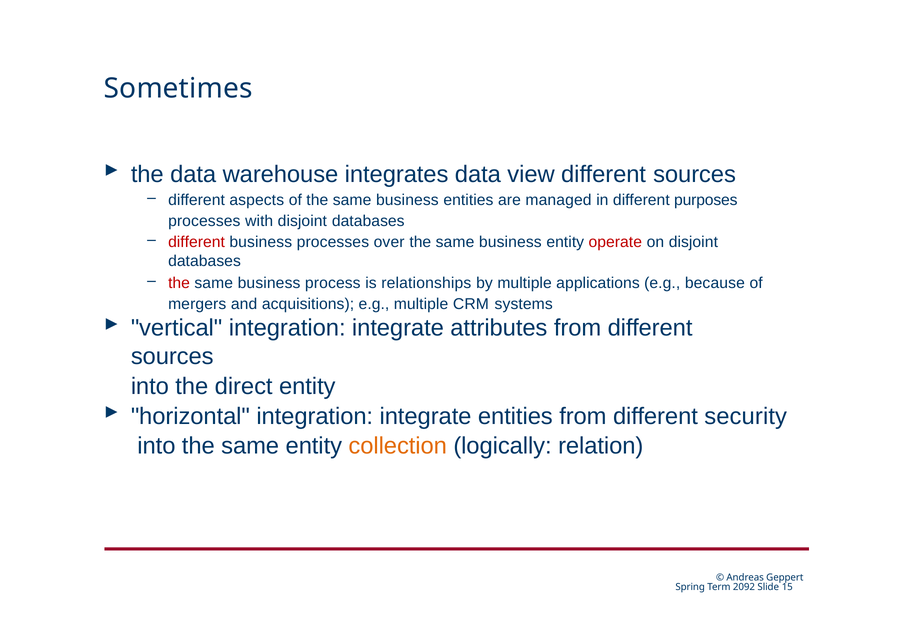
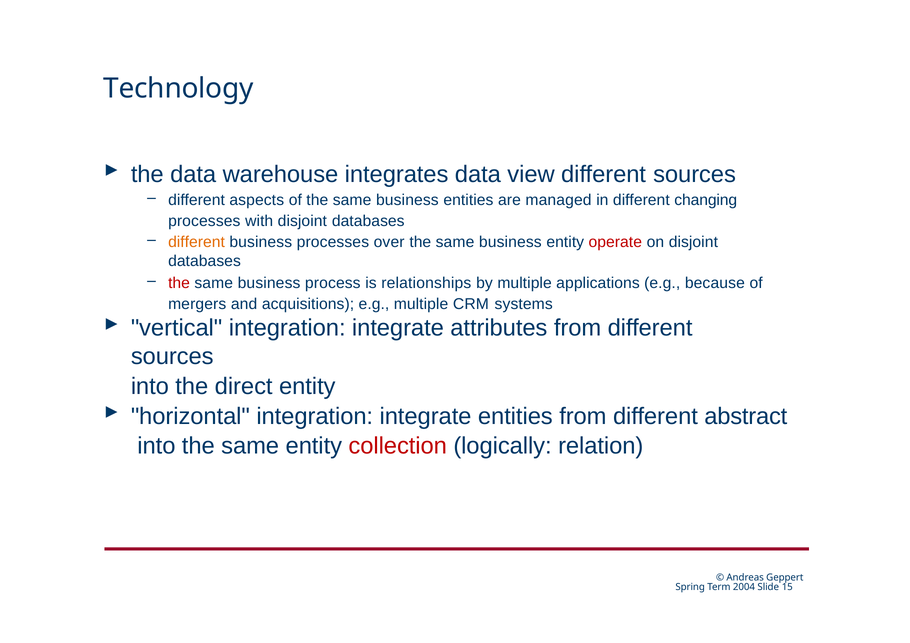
Sometimes: Sometimes -> Technology
purposes: purposes -> changing
different at (197, 242) colour: red -> orange
security: security -> abstract
collection colour: orange -> red
2092: 2092 -> 2004
